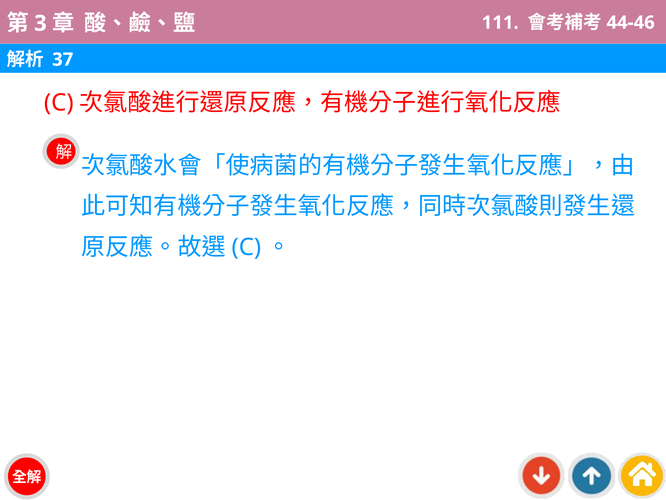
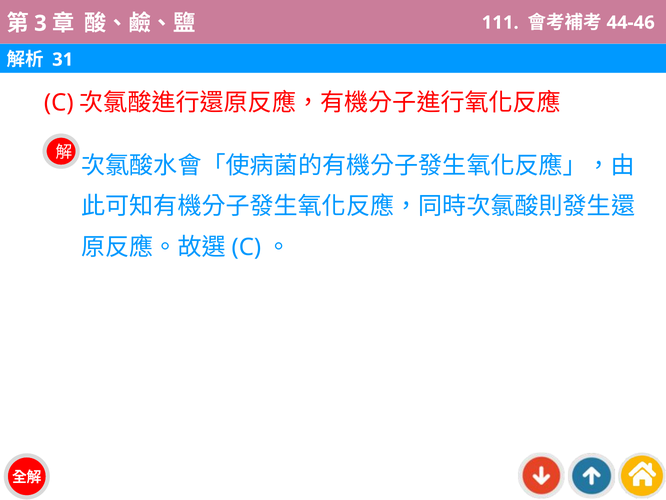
37: 37 -> 31
